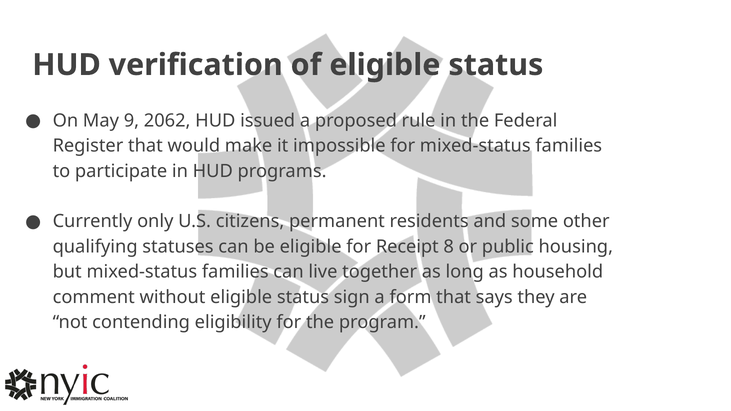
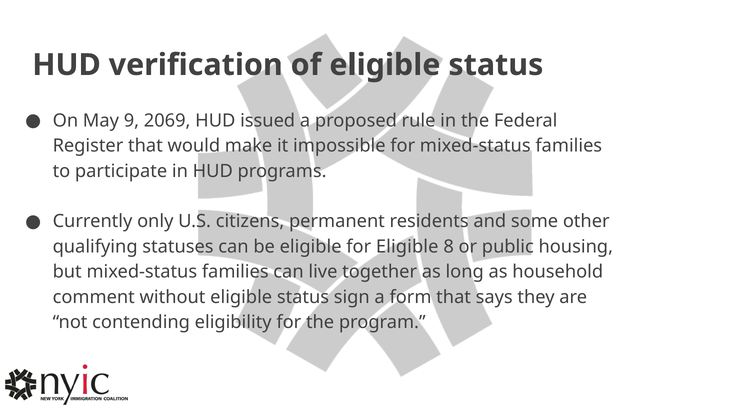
2062: 2062 -> 2069
for Receipt: Receipt -> Eligible
